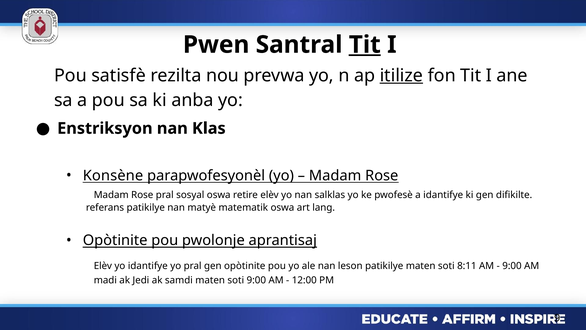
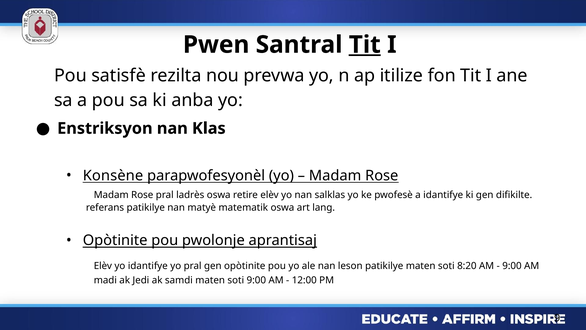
itilize underline: present -> none
sosyal: sosyal -> ladrès
8:11: 8:11 -> 8:20
